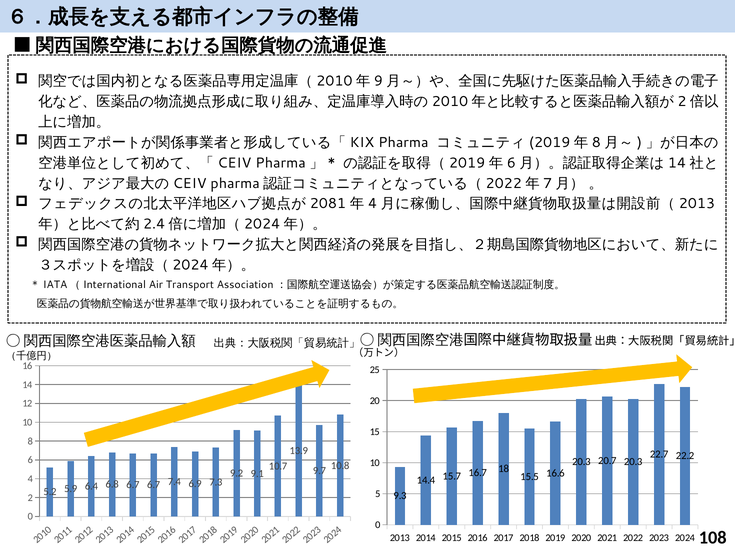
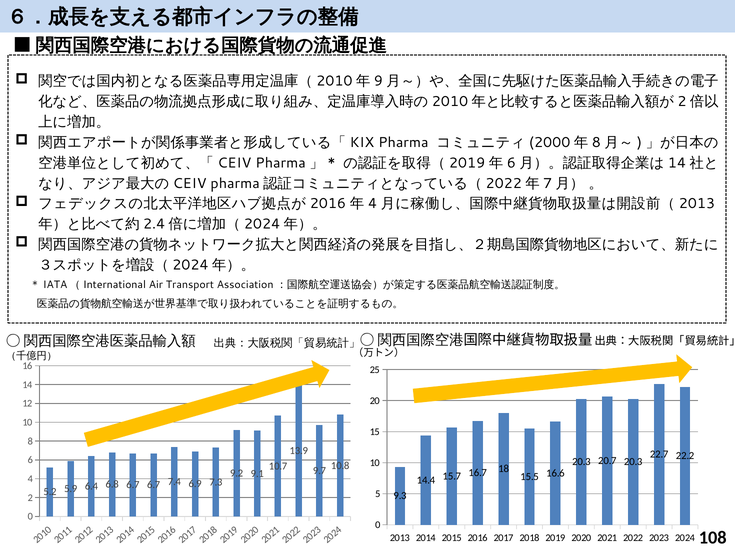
2019 at (550, 143): 2019 -> 2000
2081 at (328, 204): 2081 -> 2016
